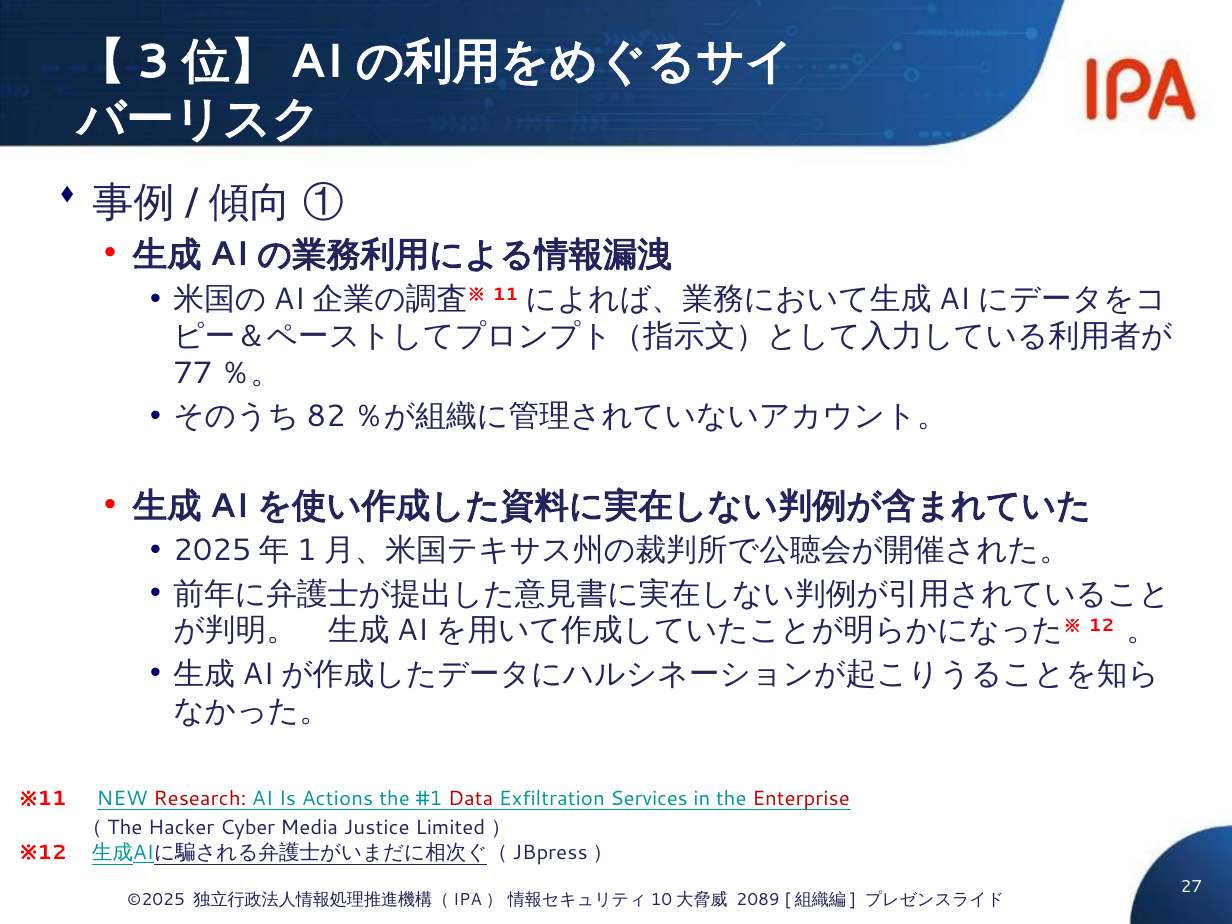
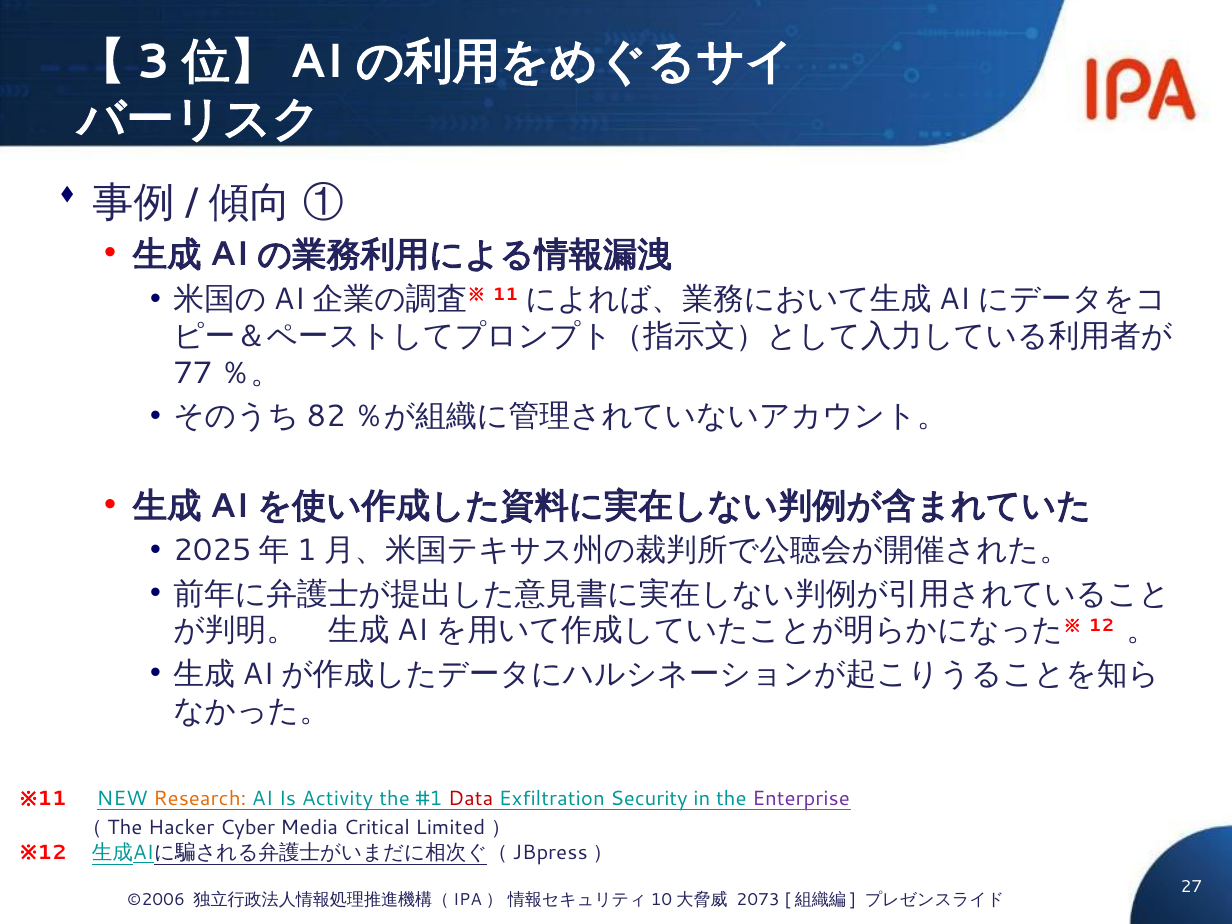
Research colour: red -> orange
Actions: Actions -> Activity
Services: Services -> Security
Enterprise colour: red -> purple
Justice: Justice -> Critical
©2025: ©2025 -> ©2006
2089: 2089 -> 2073
